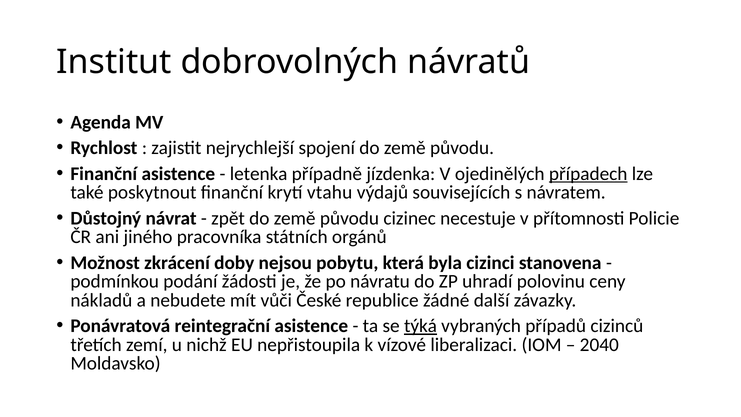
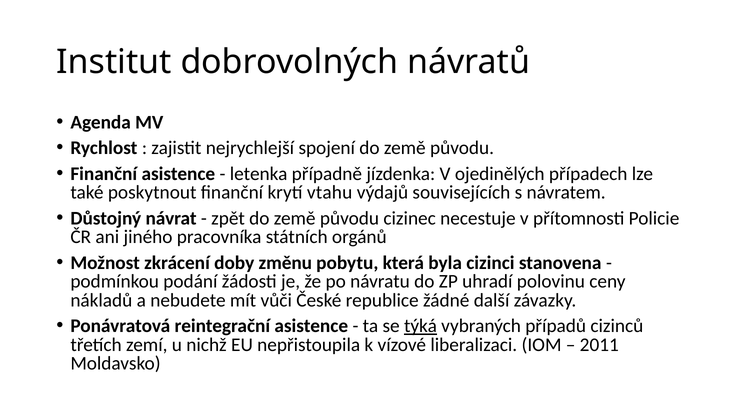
případech underline: present -> none
nejsou: nejsou -> změnu
2040: 2040 -> 2011
